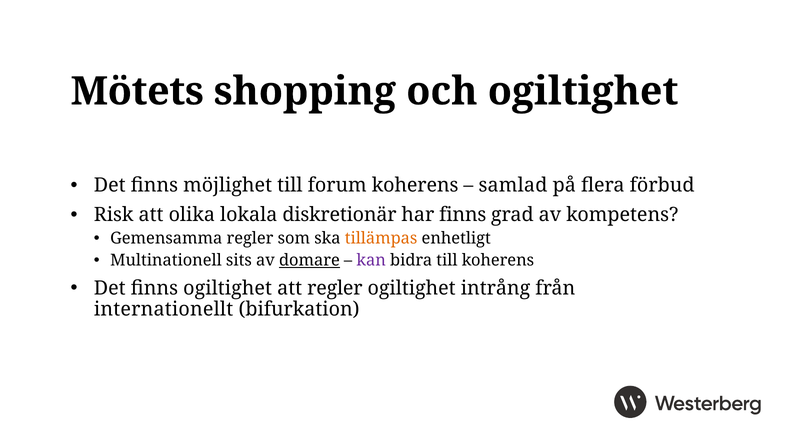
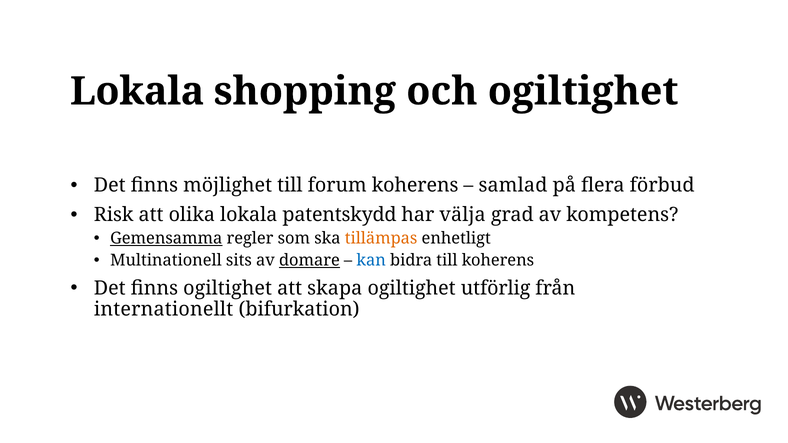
Mötets at (137, 91): Mötets -> Lokala
diskretionär: diskretionär -> patentskydd
har finns: finns -> välja
Gemensamma underline: none -> present
kan colour: purple -> blue
att regler: regler -> skapa
intrång: intrång -> utförlig
